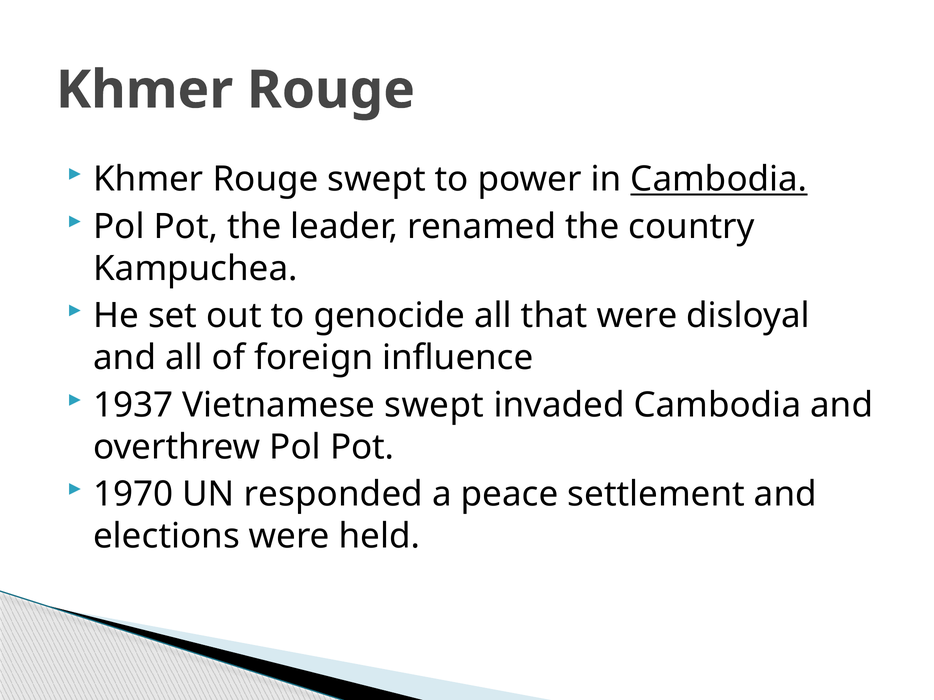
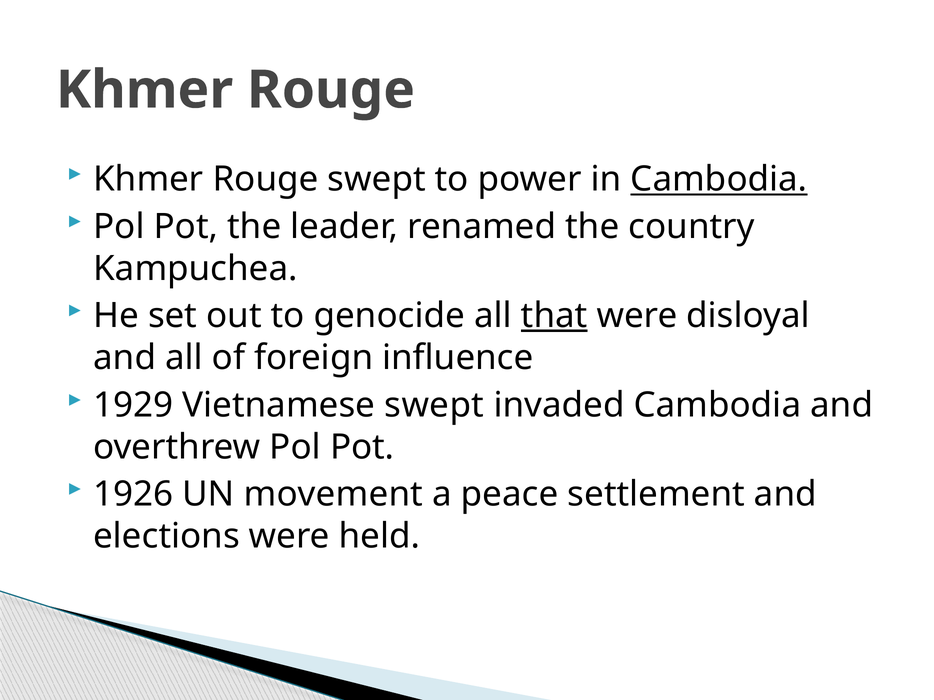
that underline: none -> present
1937: 1937 -> 1929
1970: 1970 -> 1926
responded: responded -> movement
